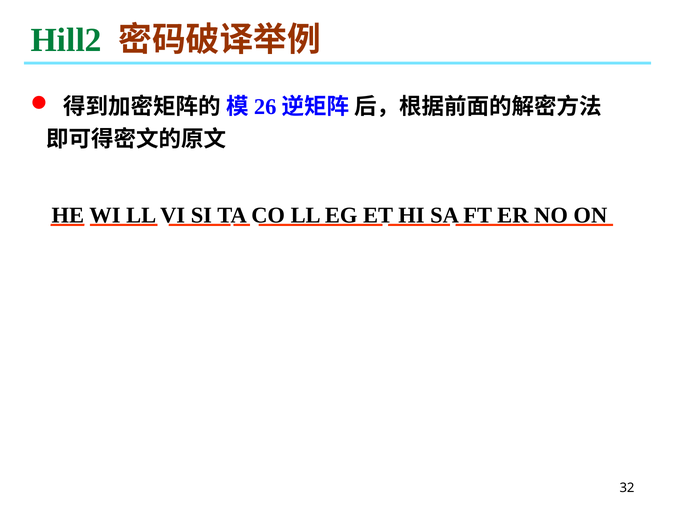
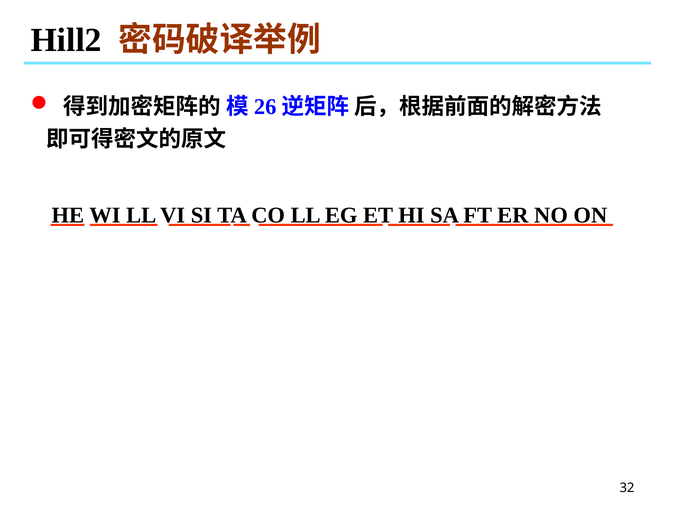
Hill2 colour: green -> black
